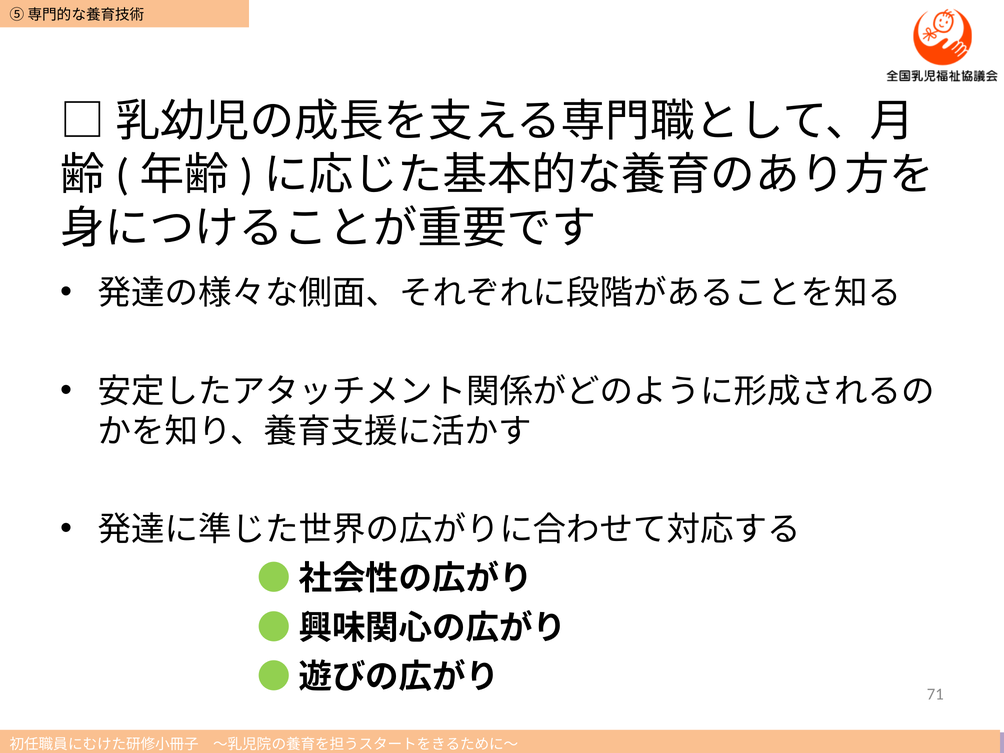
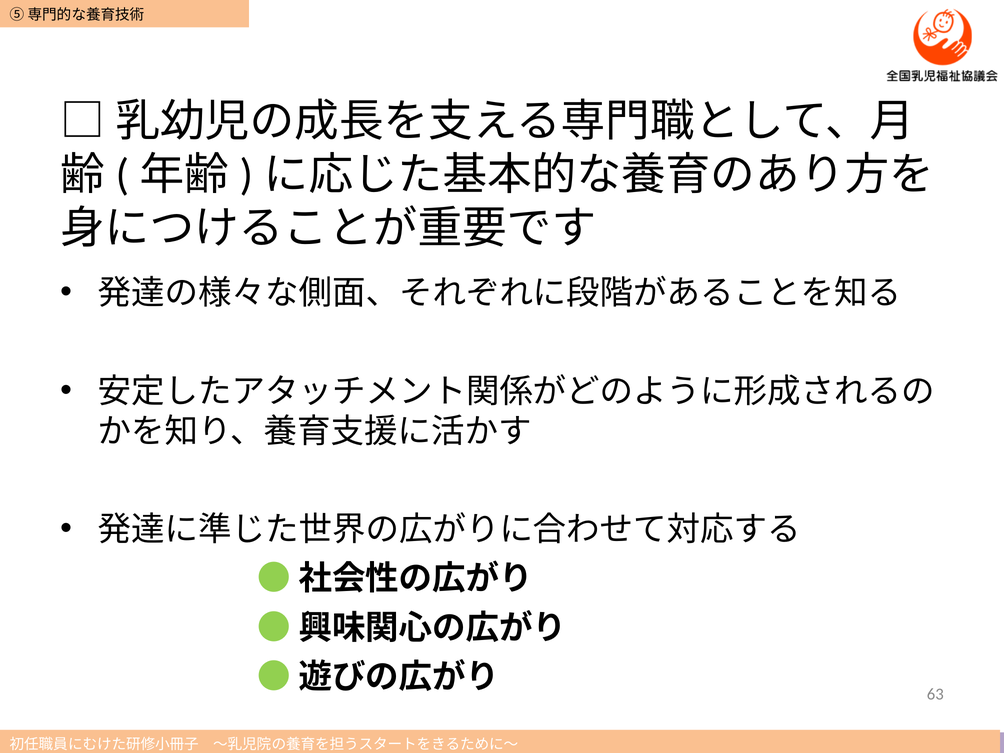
71: 71 -> 63
